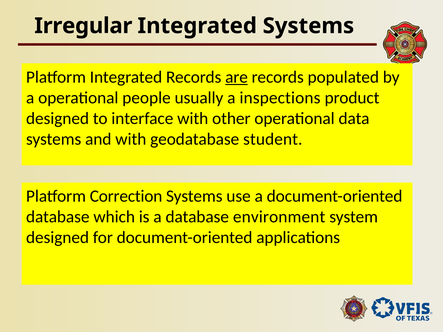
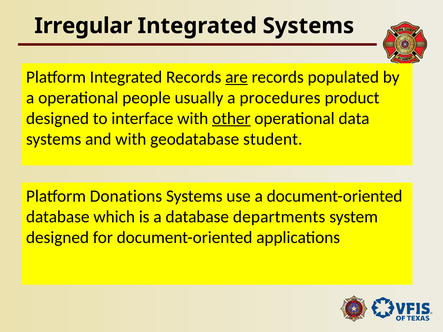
inspections: inspections -> procedures
other underline: none -> present
Correction: Correction -> Donations
environment: environment -> departments
